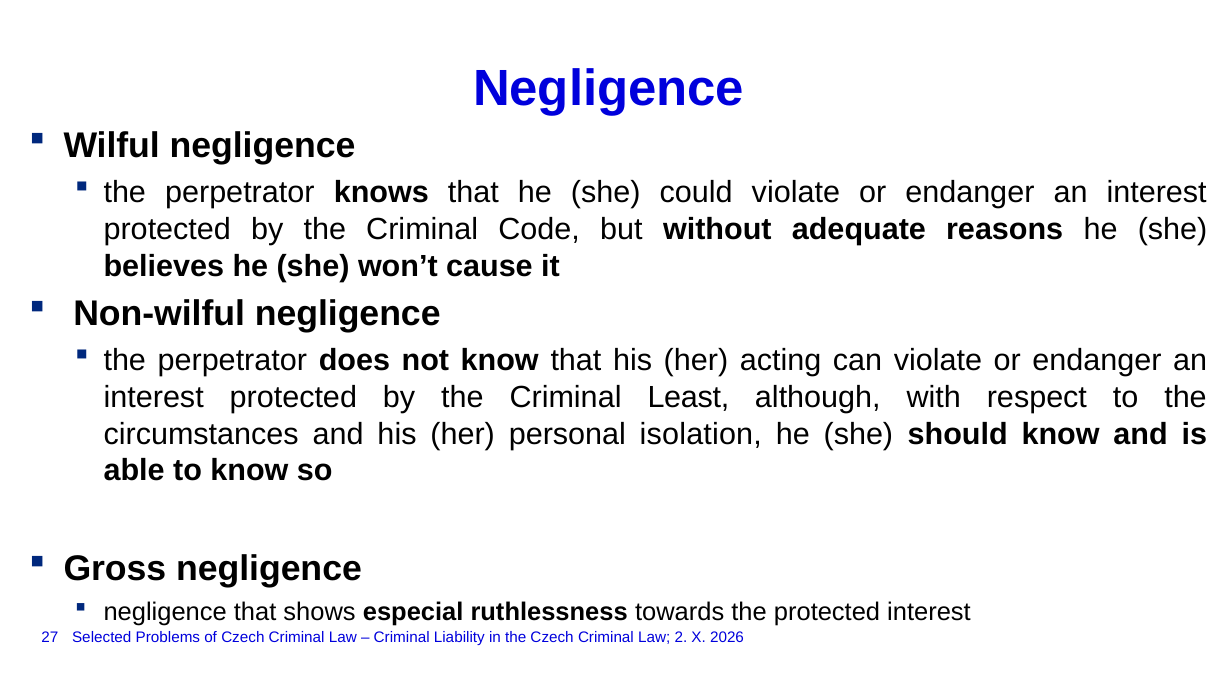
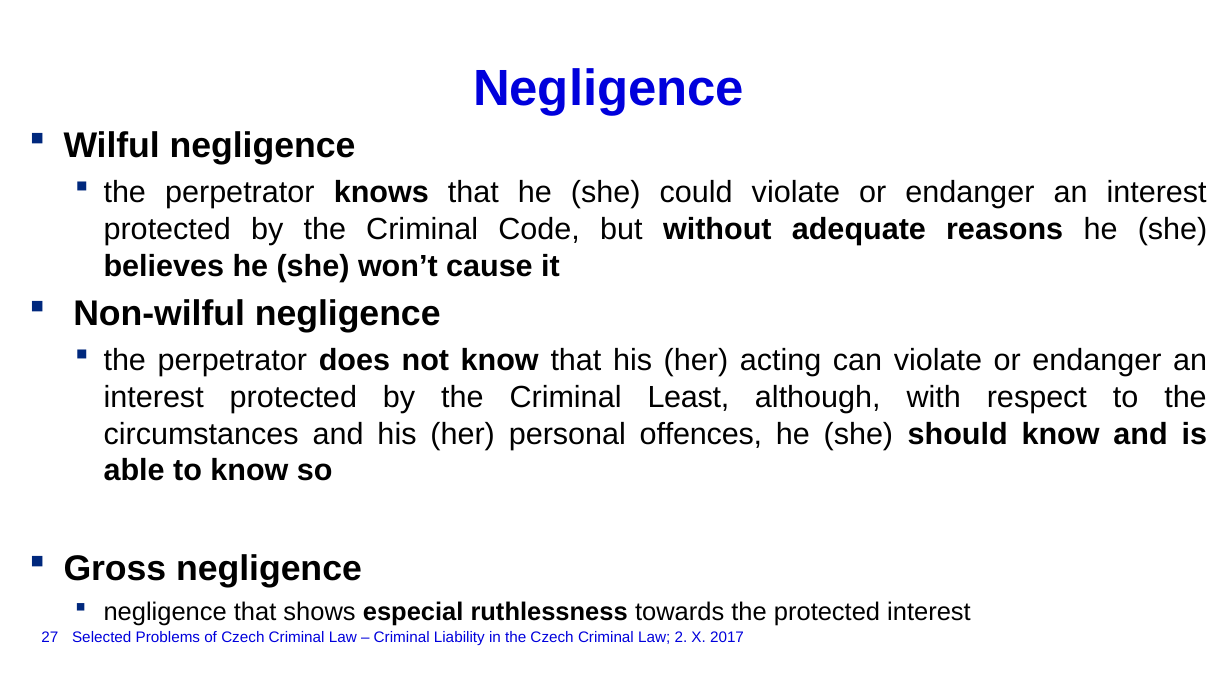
isolation: isolation -> offences
2026: 2026 -> 2017
